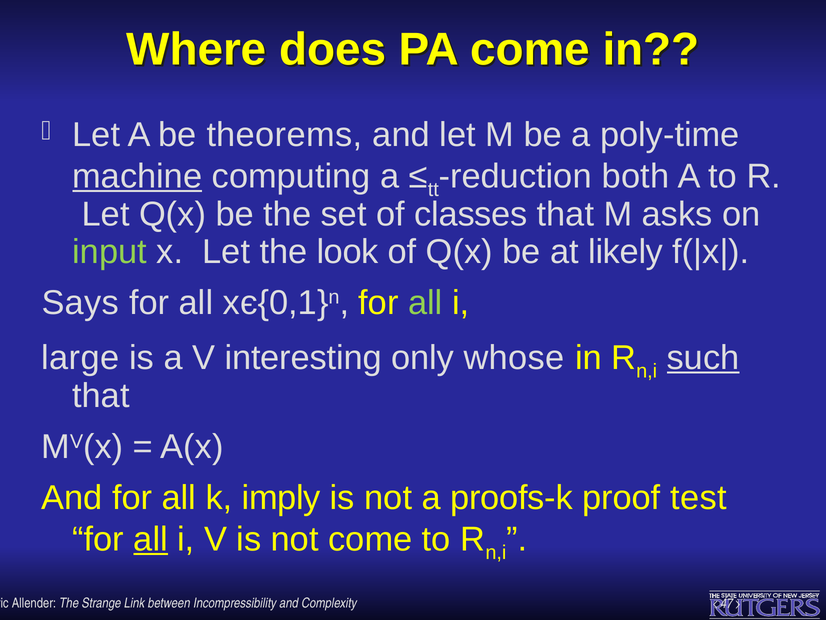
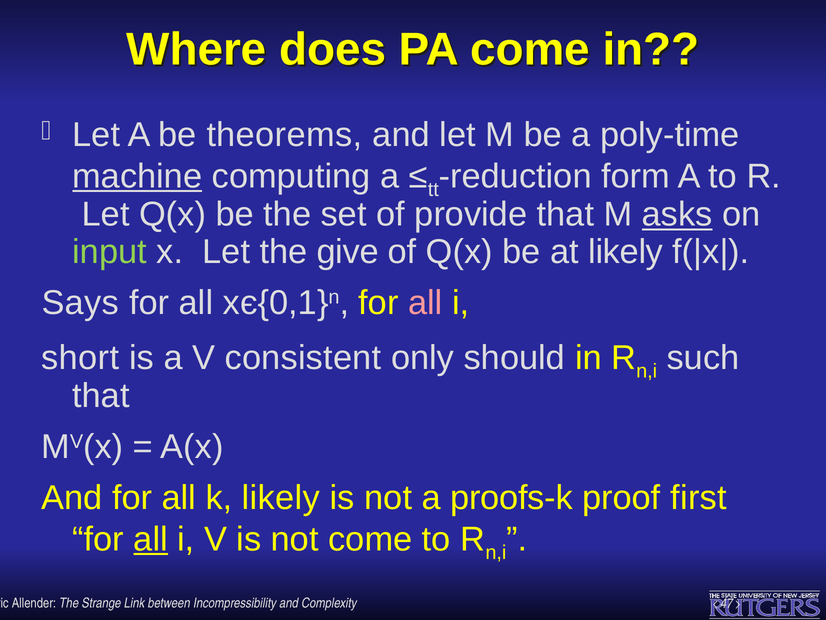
both: both -> form
classes: classes -> provide
asks underline: none -> present
look: look -> give
all at (425, 302) colour: light green -> pink
large: large -> short
interesting: interesting -> consistent
whose: whose -> should
such underline: present -> none
k imply: imply -> likely
test: test -> first
